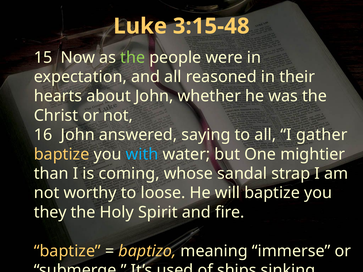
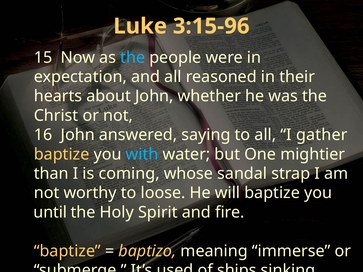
3:15-48: 3:15-48 -> 3:15-96
the at (133, 58) colour: light green -> light blue
they: they -> until
